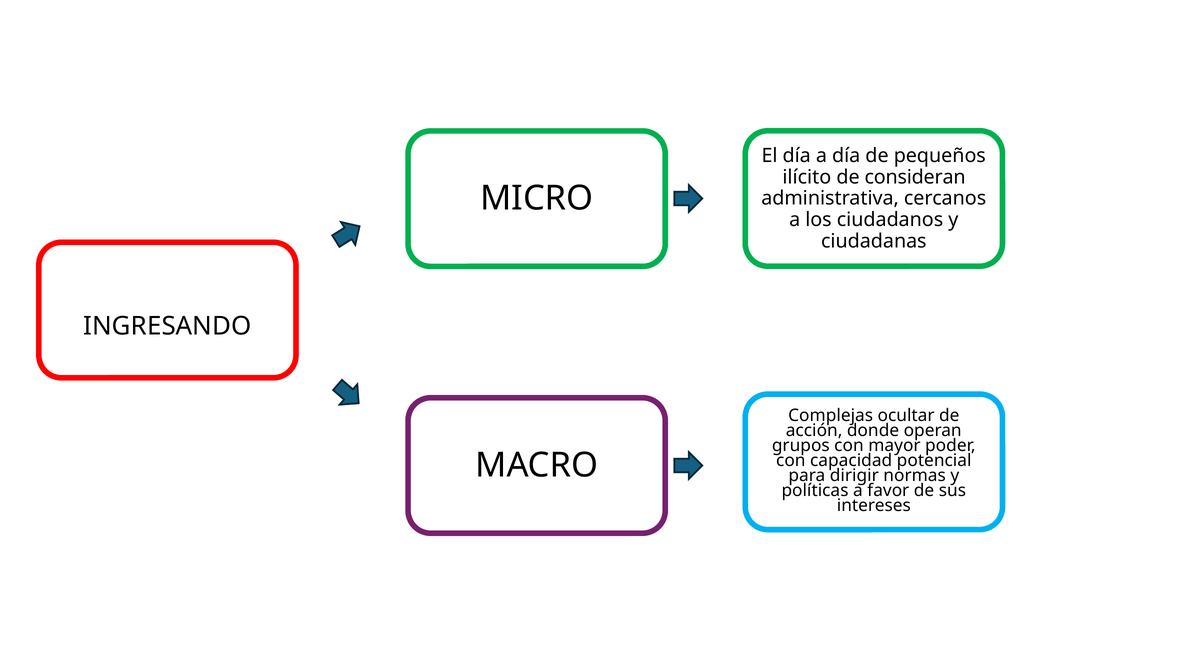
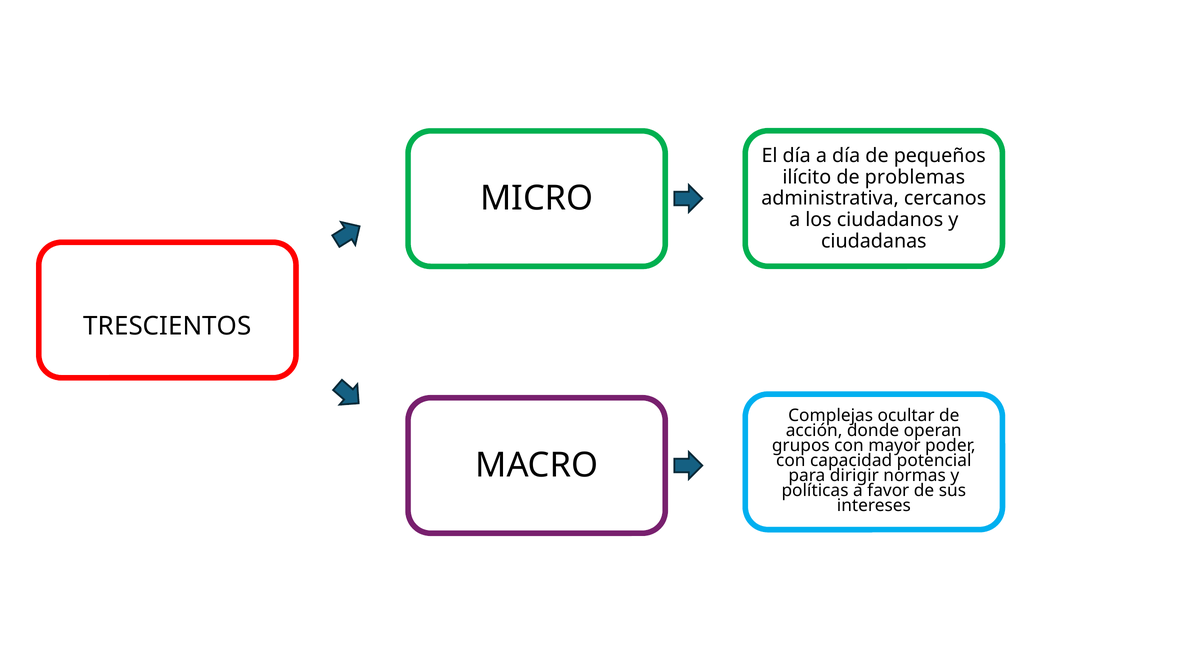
consideran: consideran -> problemas
INGRESANDO: INGRESANDO -> TRESCIENTOS
